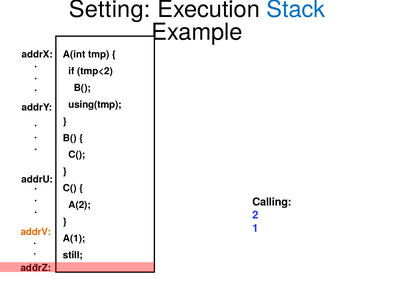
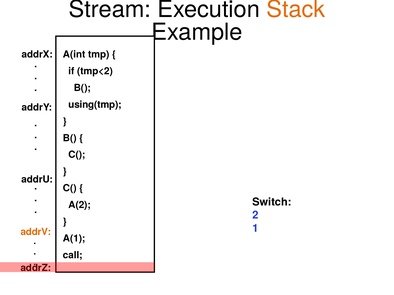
Setting: Setting -> Stream
Stack colour: blue -> orange
Calling: Calling -> Switch
still: still -> call
